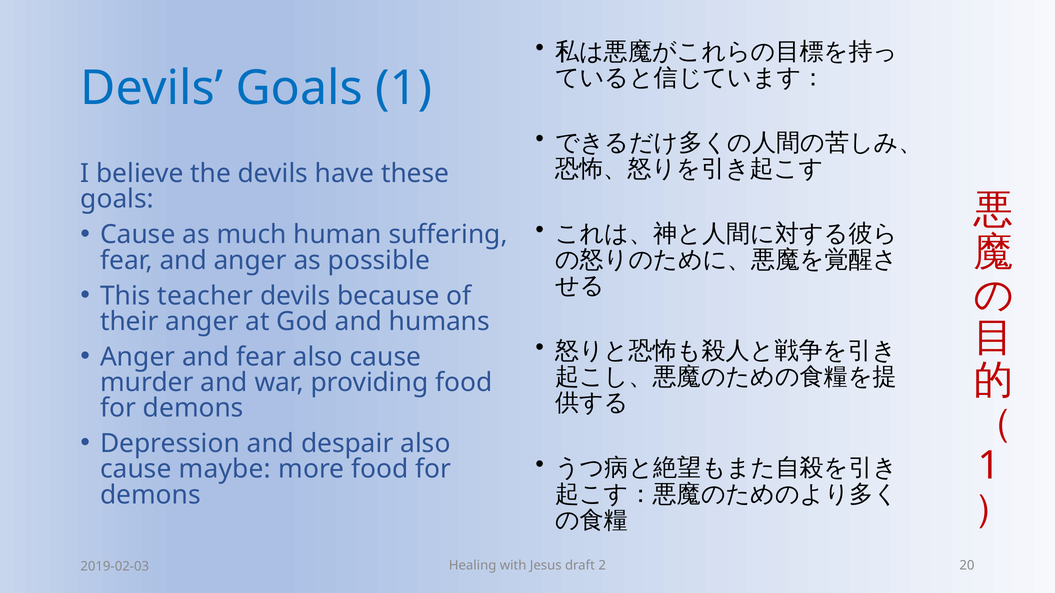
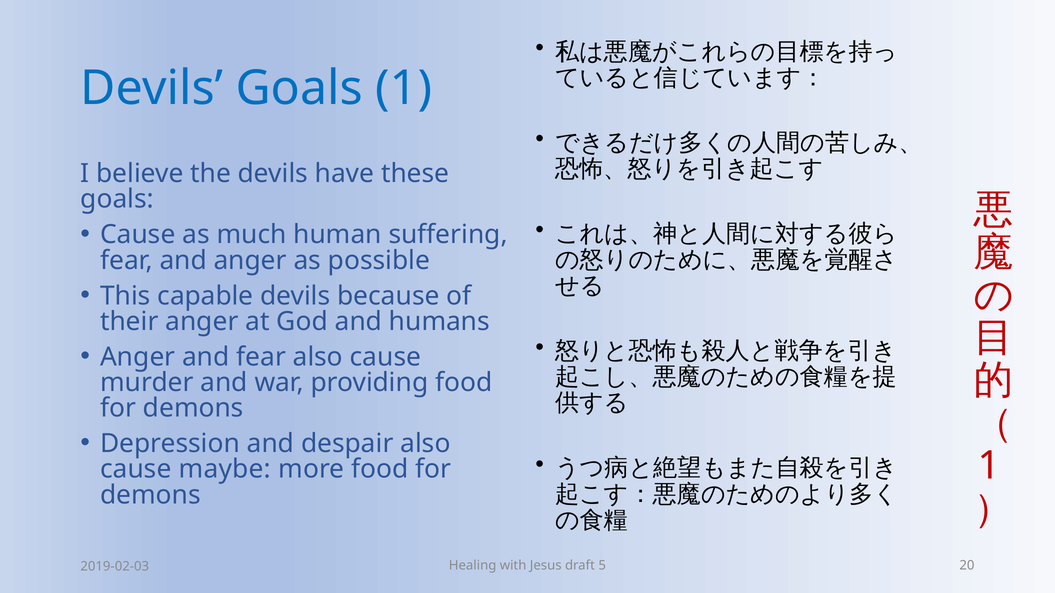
teacher: teacher -> capable
2: 2 -> 5
